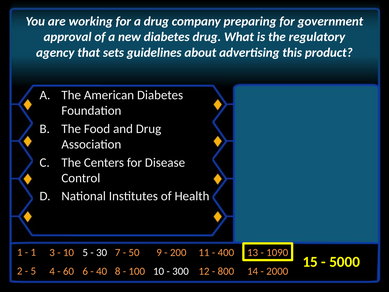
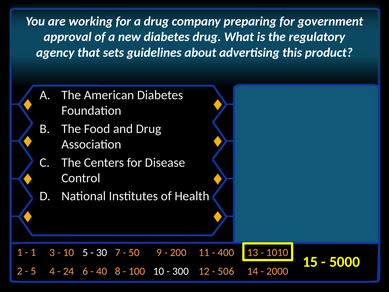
1090: 1090 -> 1010
60: 60 -> 24
800: 800 -> 506
